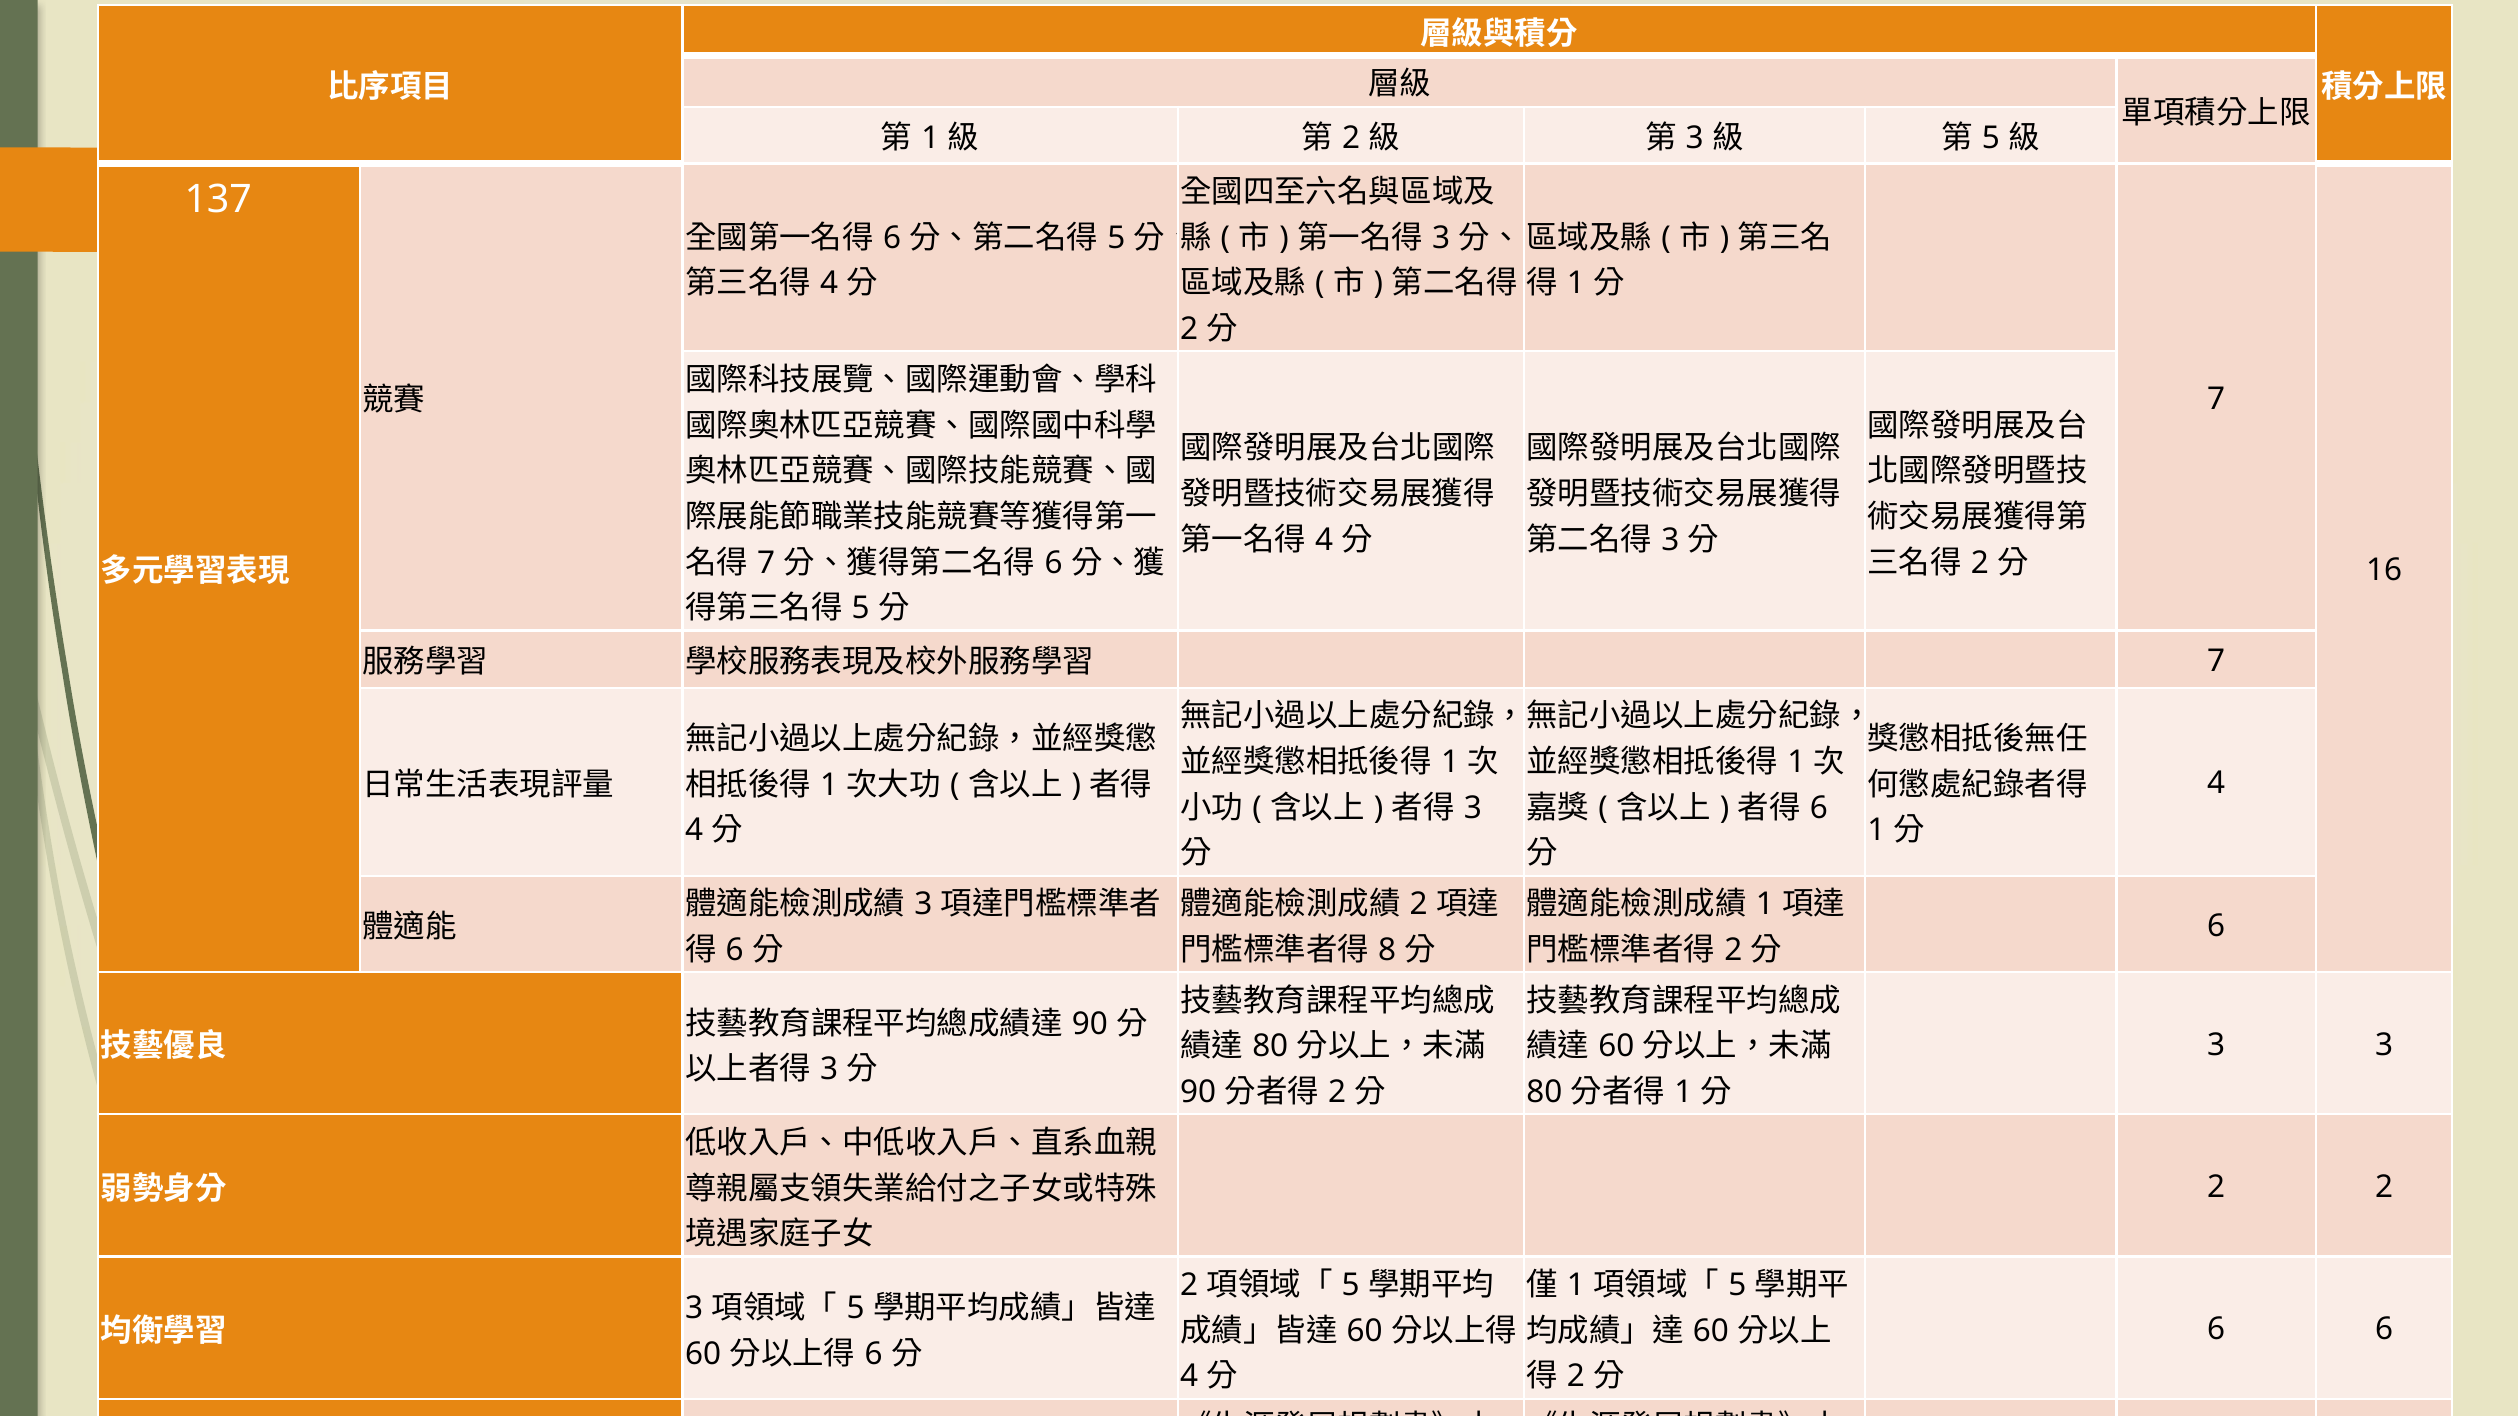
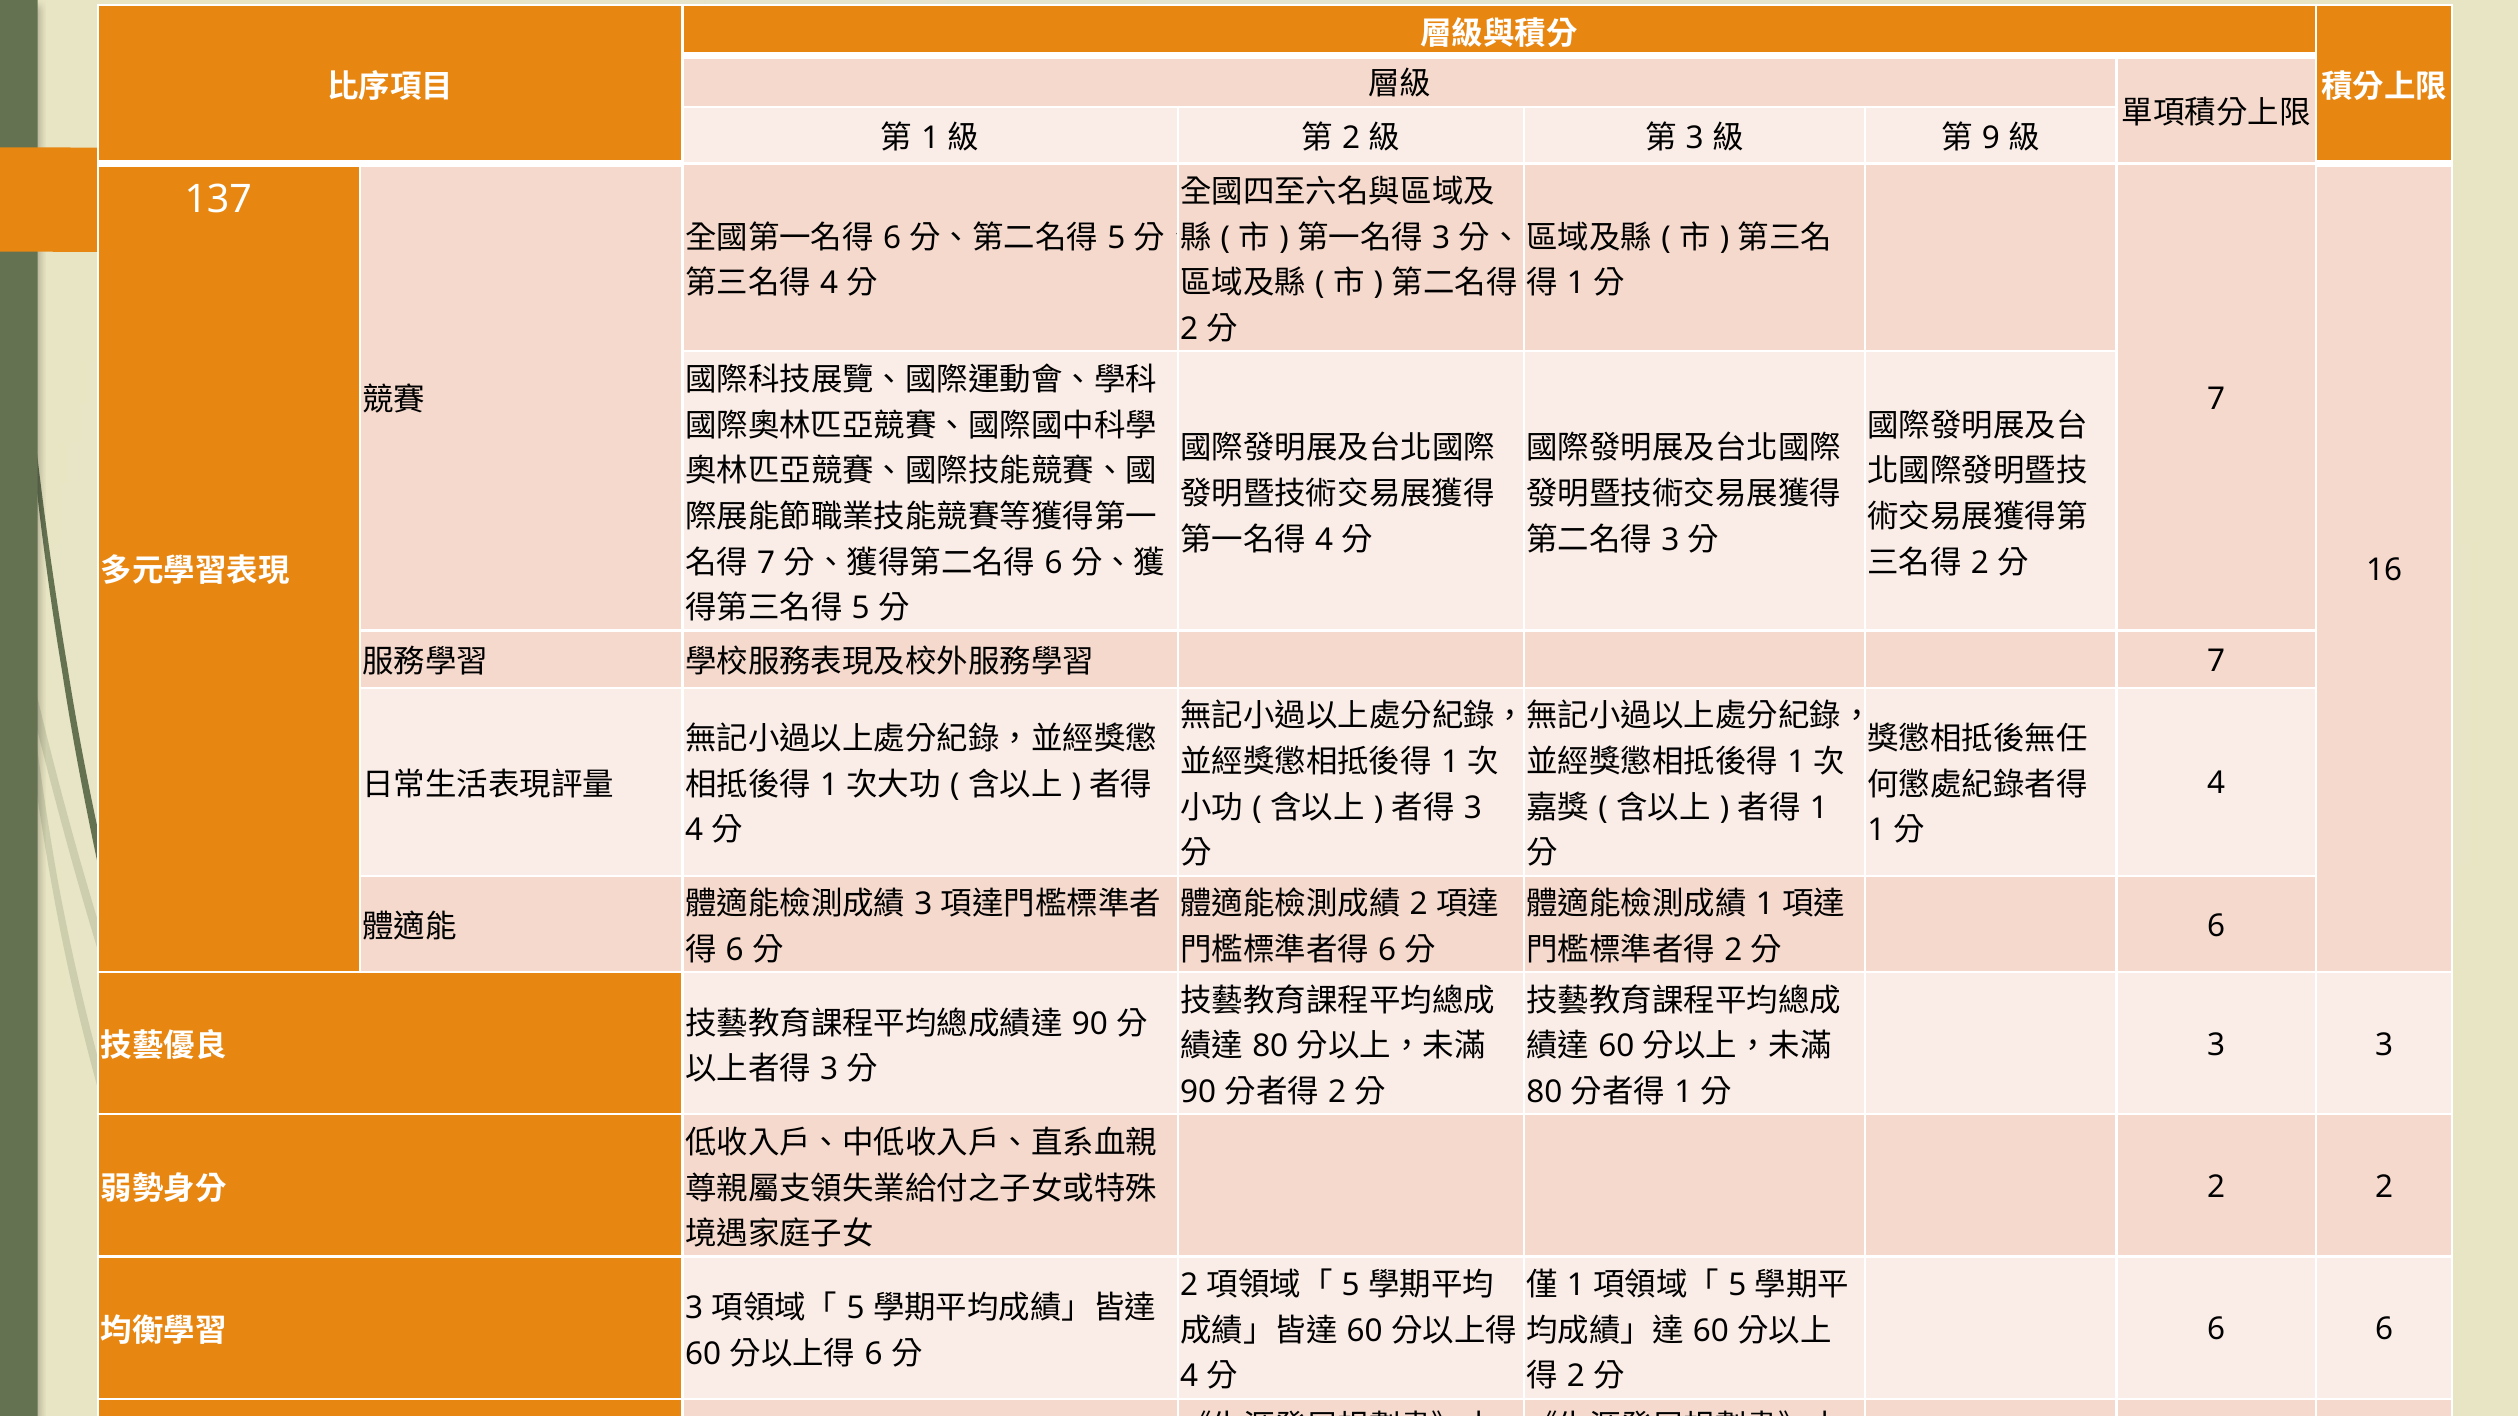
5 at (1991, 138): 5 -> 9
6 at (1819, 808): 6 -> 1
8 at (1387, 950): 8 -> 6
